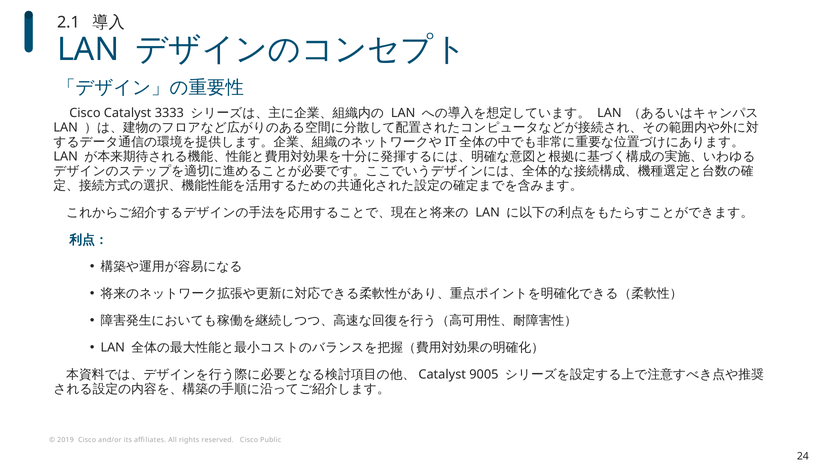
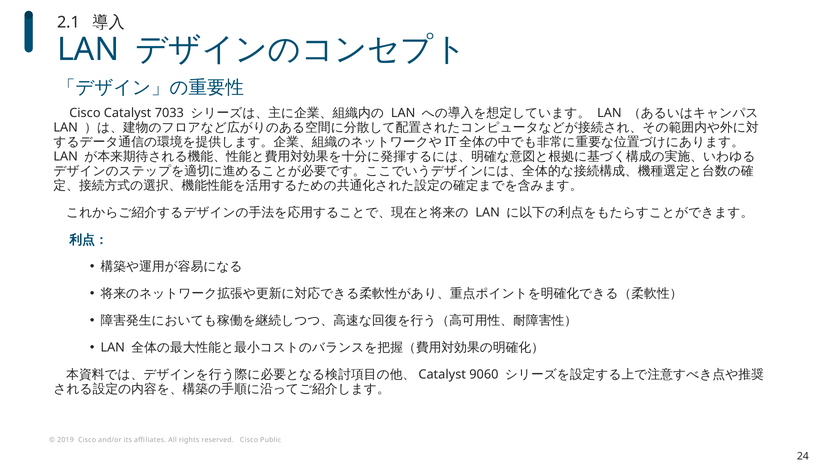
3333: 3333 -> 7033
9005: 9005 -> 9060
